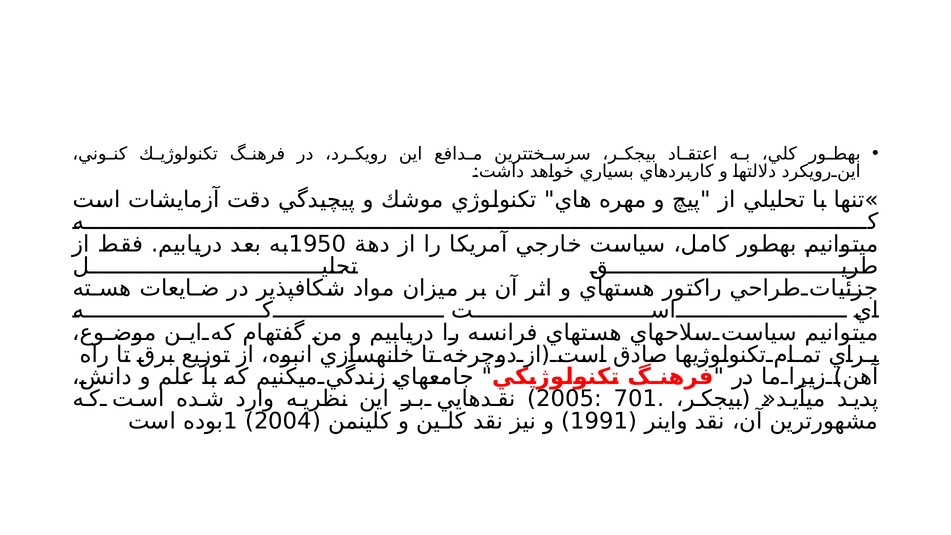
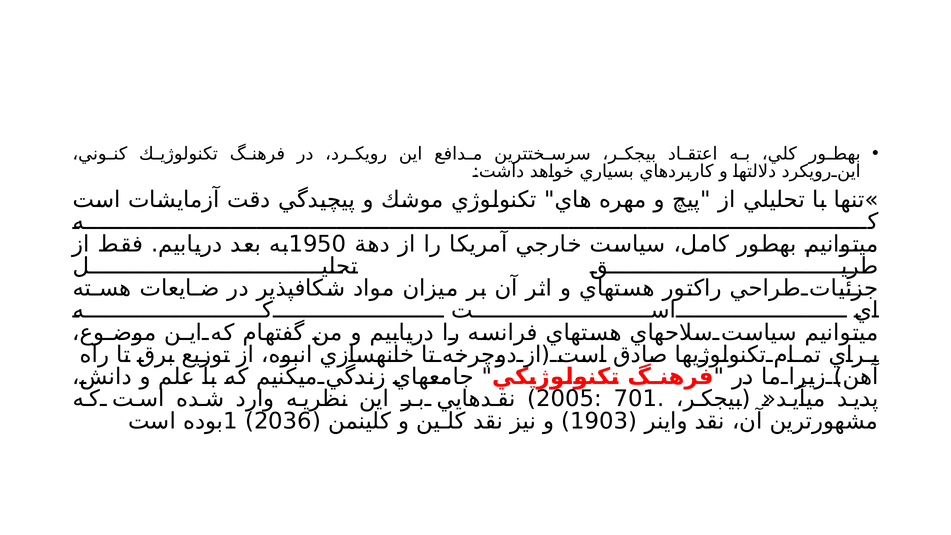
2004: 2004 -> 2036
1991: 1991 -> 1903
